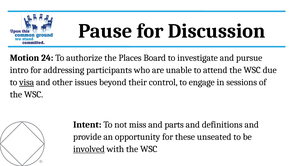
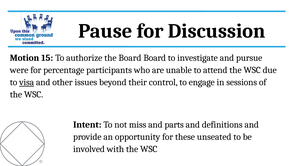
24: 24 -> 15
the Places: Places -> Board
intro: intro -> were
addressing: addressing -> percentage
involved underline: present -> none
